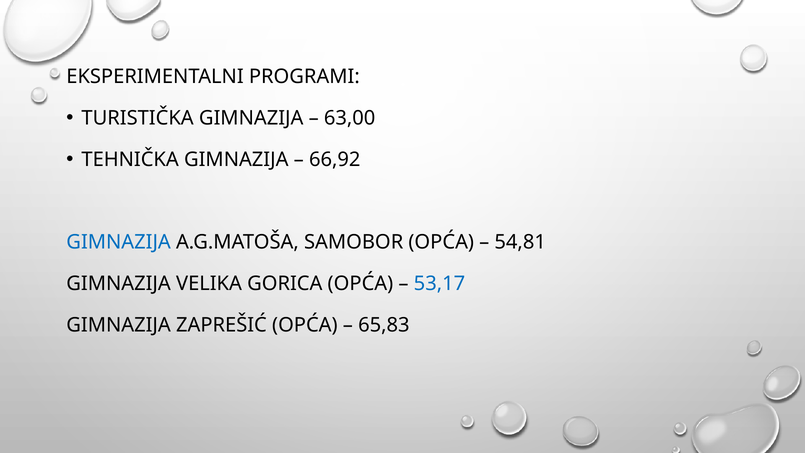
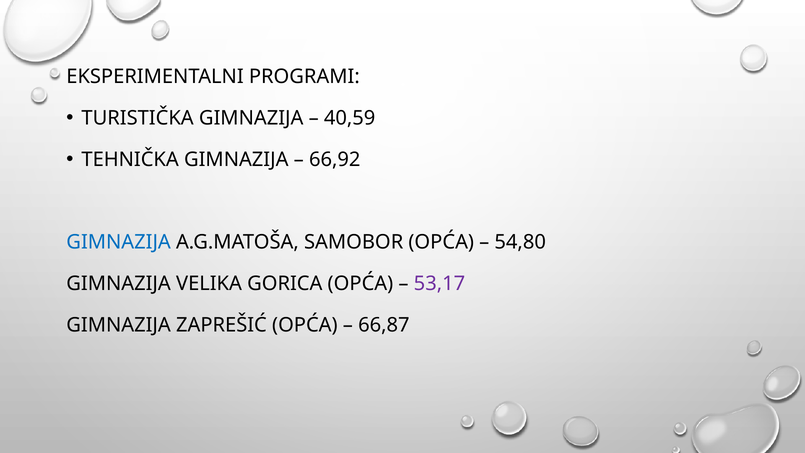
63,00: 63,00 -> 40,59
54,81: 54,81 -> 54,80
53,17 colour: blue -> purple
65,83: 65,83 -> 66,87
